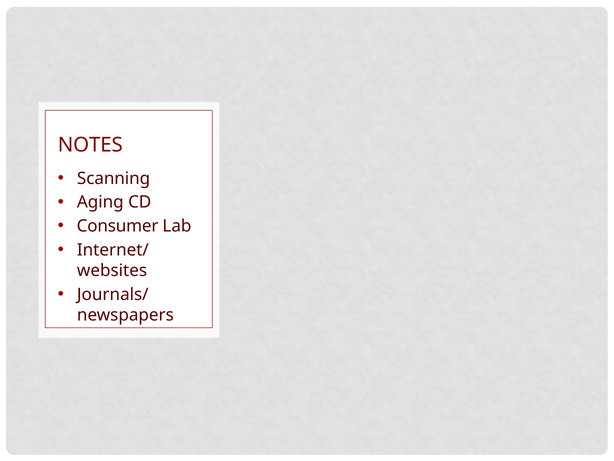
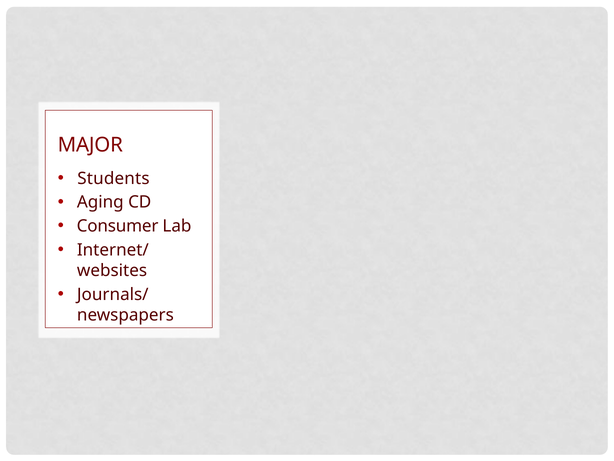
NOTES: NOTES -> MAJOR
Scanning: Scanning -> Students
